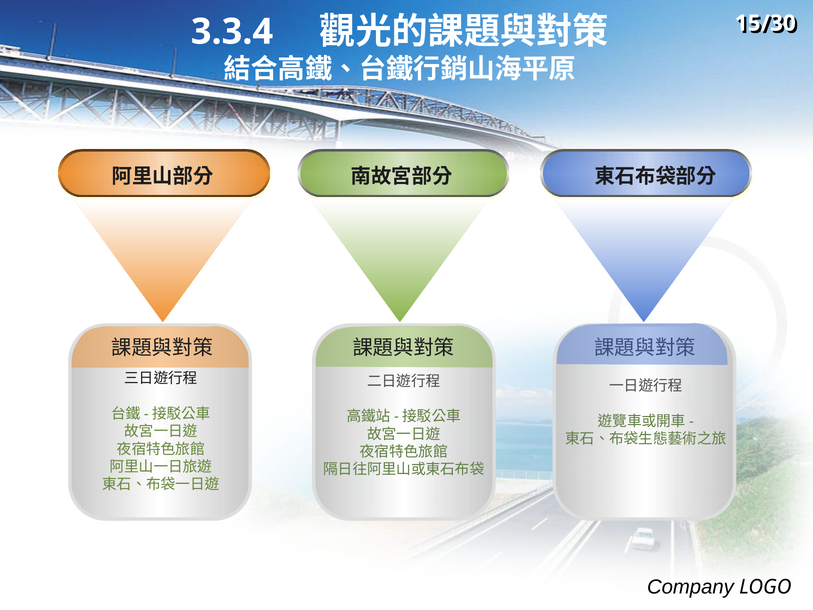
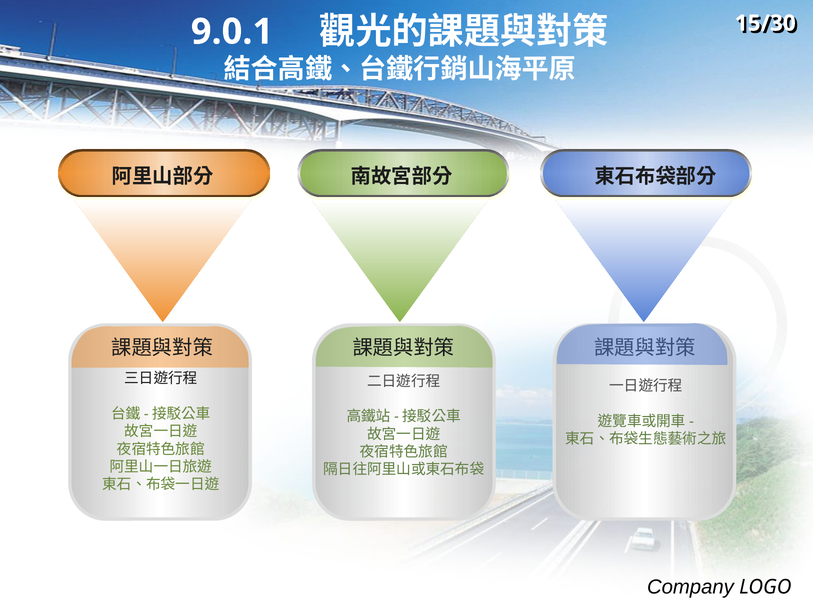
3.3.4: 3.3.4 -> 9.0.1
